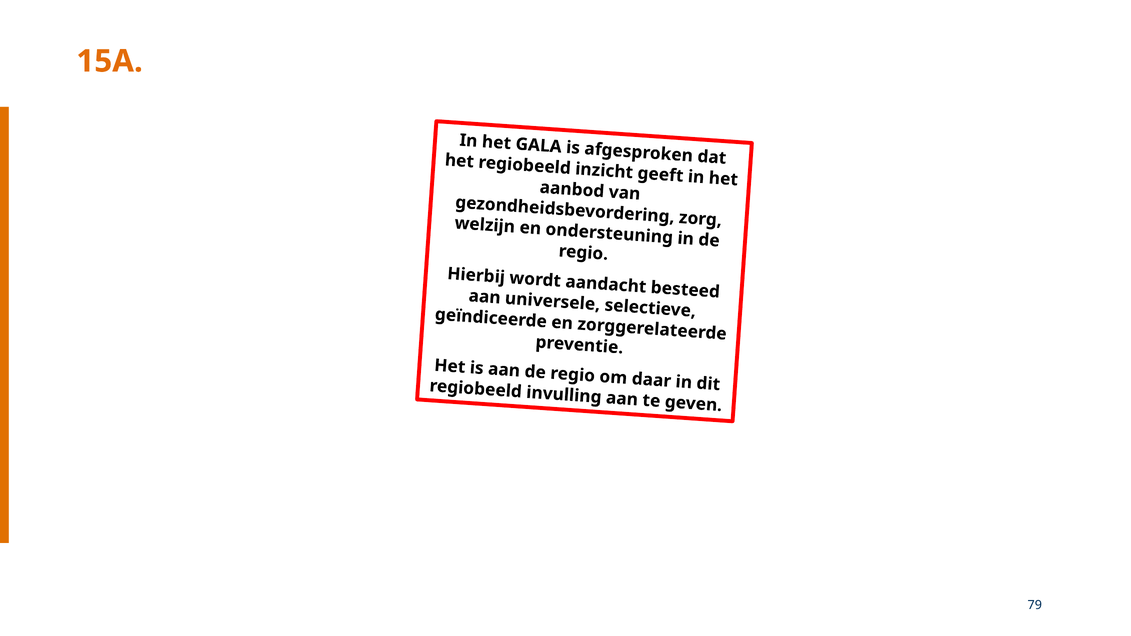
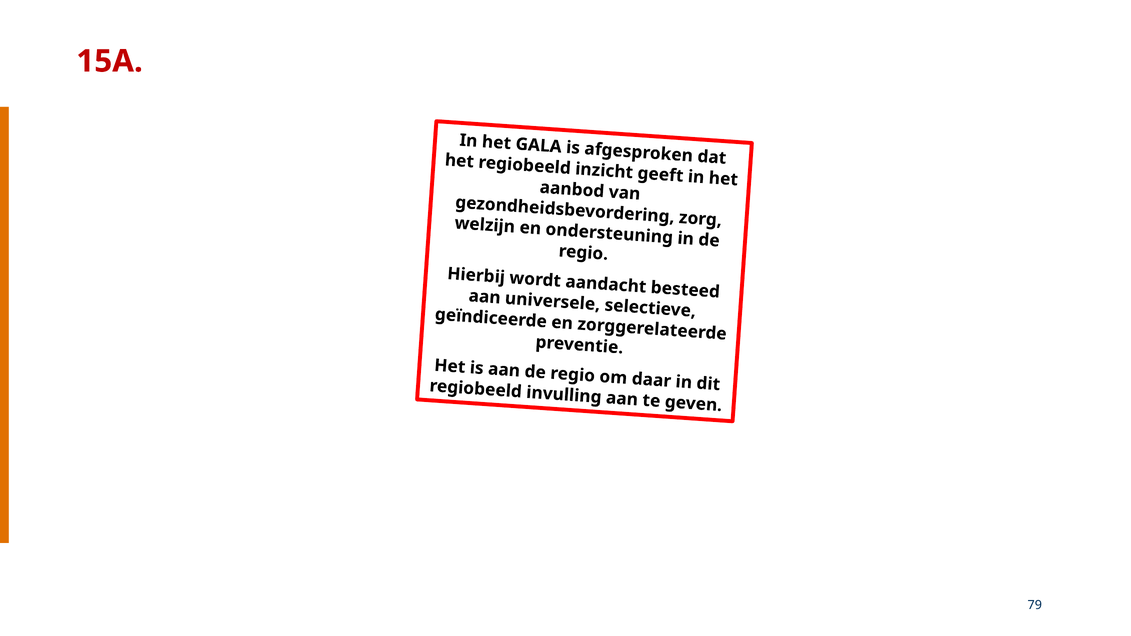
15A colour: orange -> red
